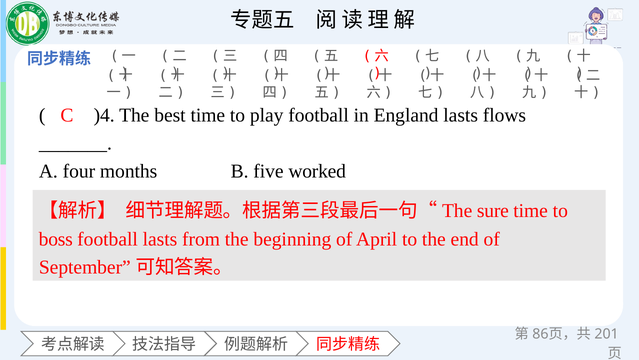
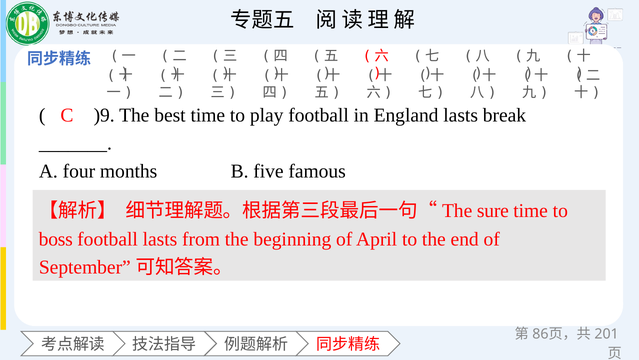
)4: )4 -> )9
flows: flows -> break
worked: worked -> famous
